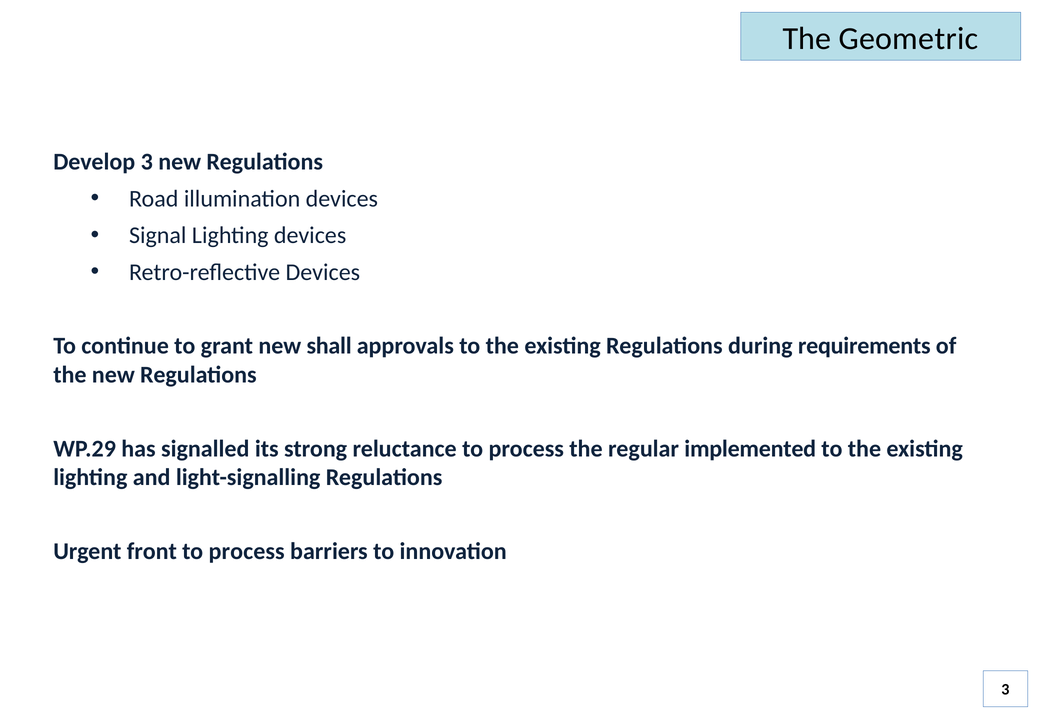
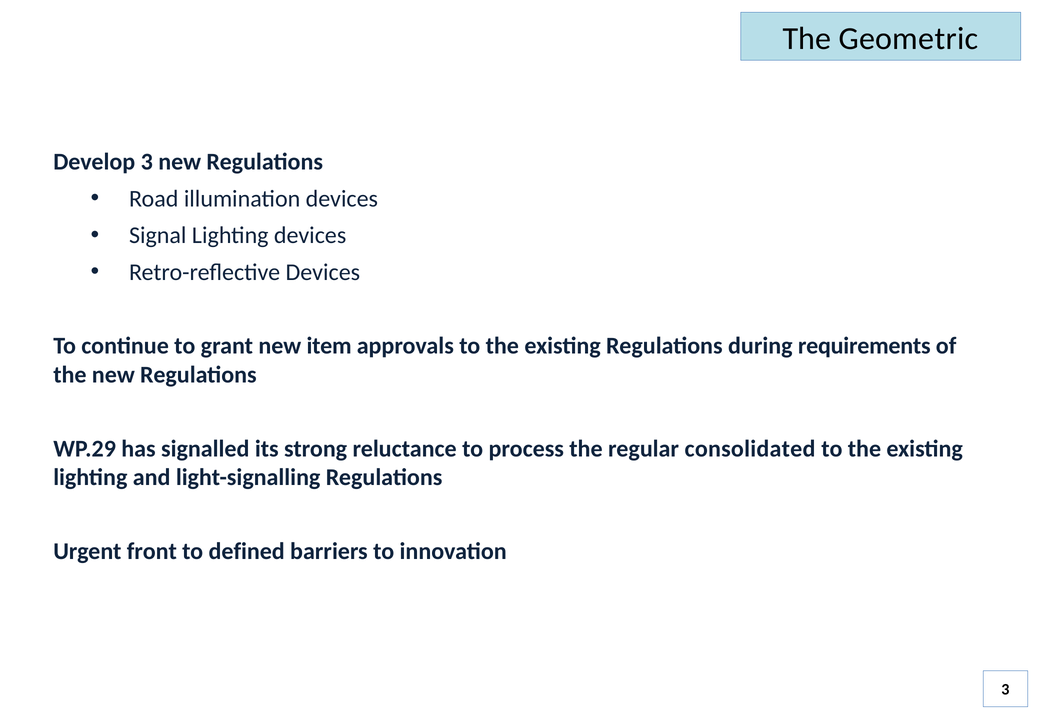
shall: shall -> item
implemented: implemented -> consolidated
process at (247, 551): process -> defined
